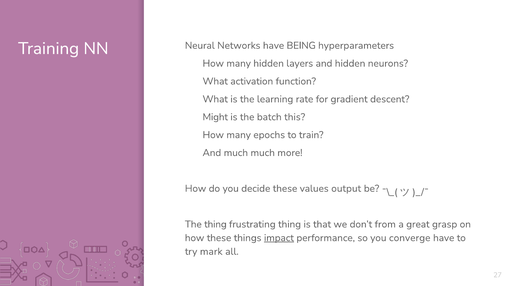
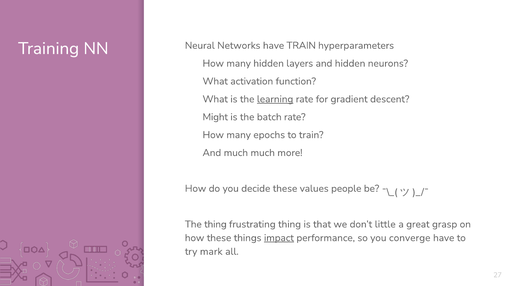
have BEING: BEING -> TRAIN
learning underline: none -> present
batch this: this -> rate
output: output -> people
from: from -> little
